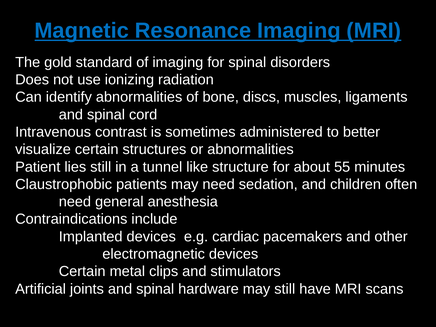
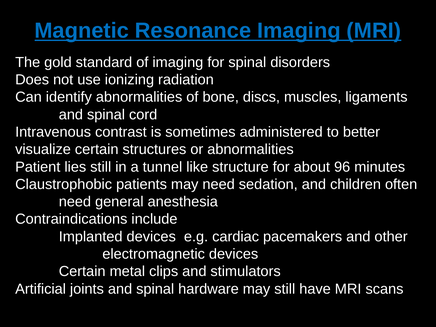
55: 55 -> 96
